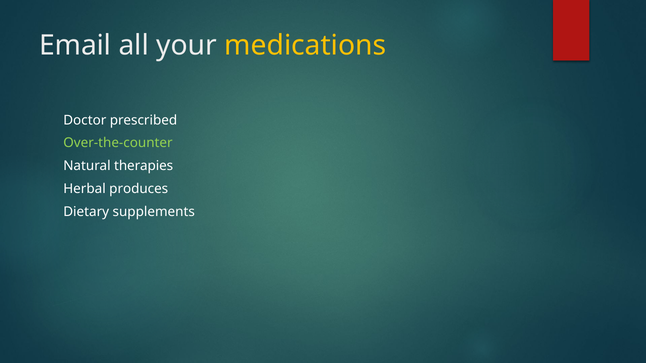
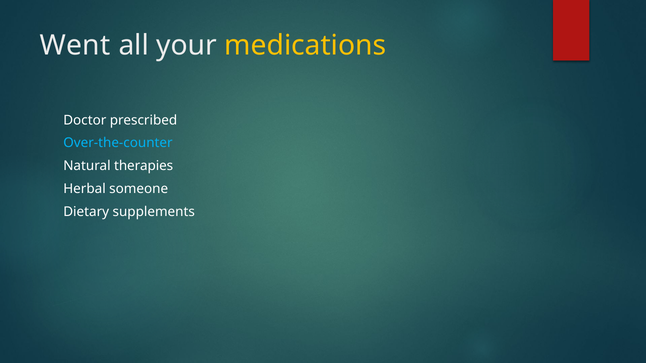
Email: Email -> Went
Over-the-counter colour: light green -> light blue
produces: produces -> someone
